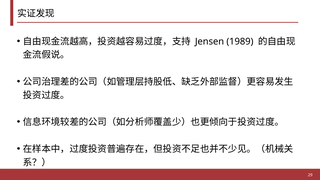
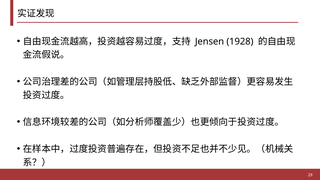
1989: 1989 -> 1928
